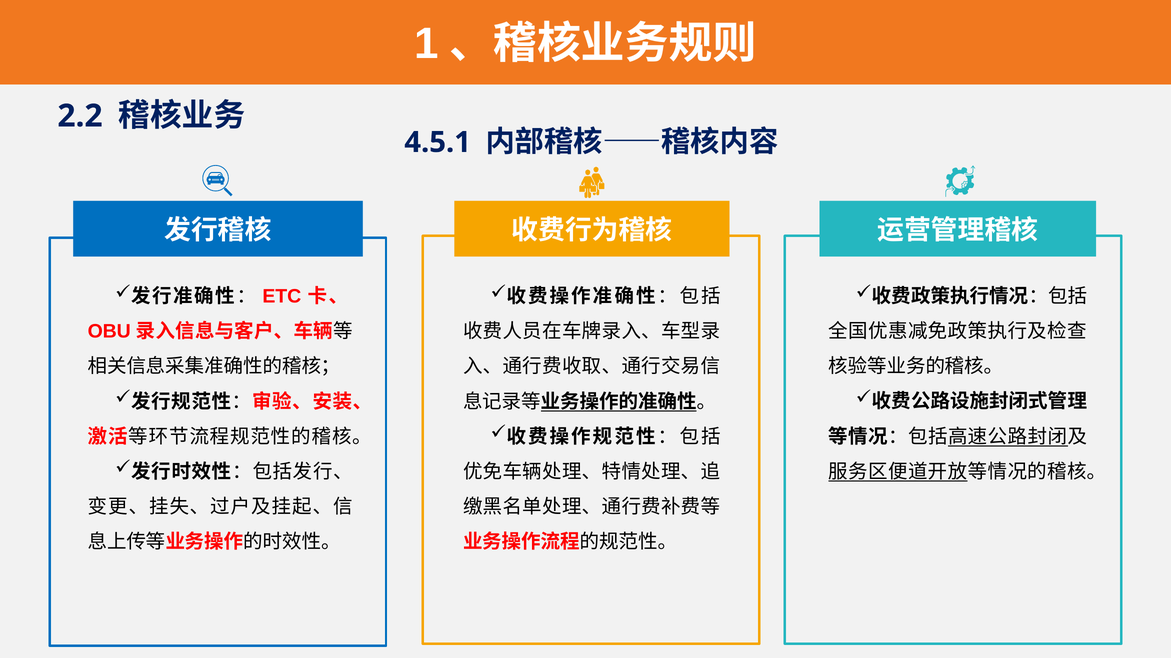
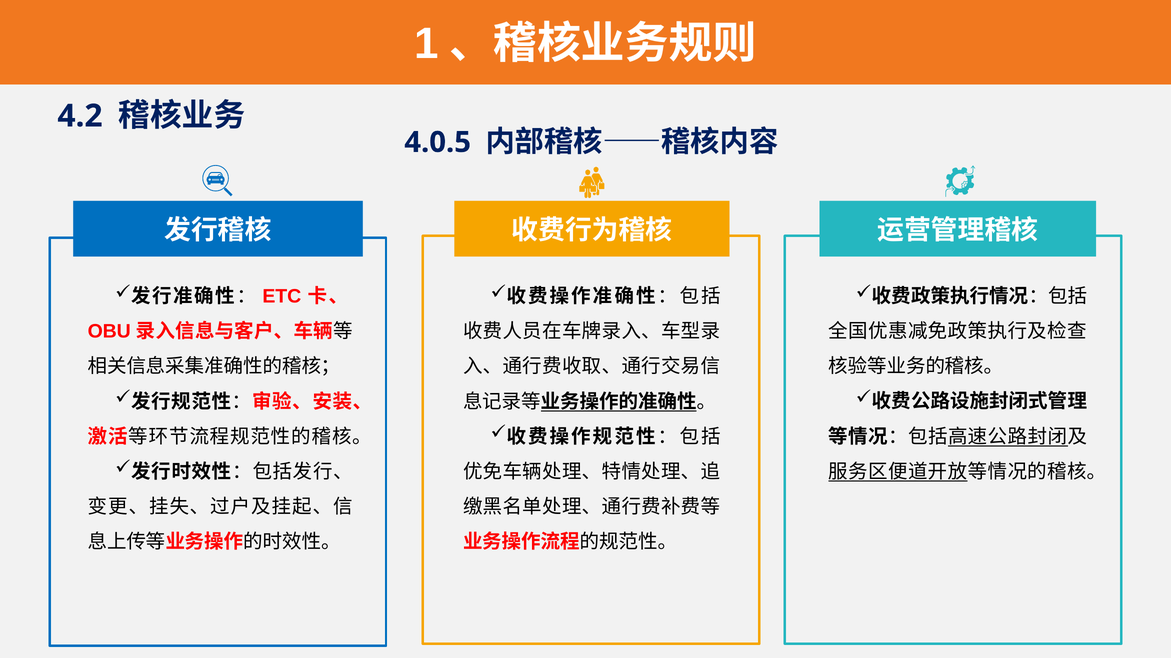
2.2: 2.2 -> 4.2
4.5.1: 4.5.1 -> 4.0.5
